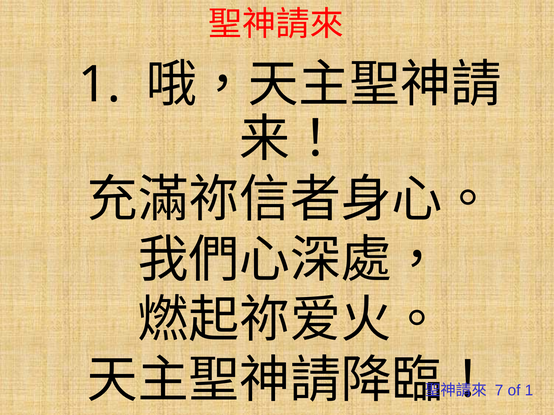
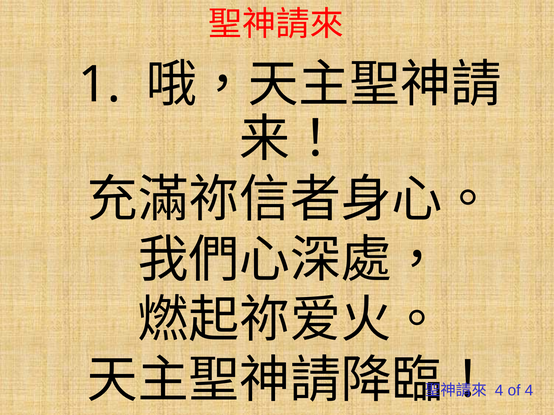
7 at (499, 391): 7 -> 4
of 1: 1 -> 4
